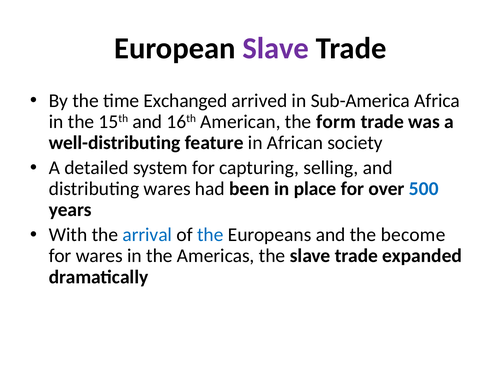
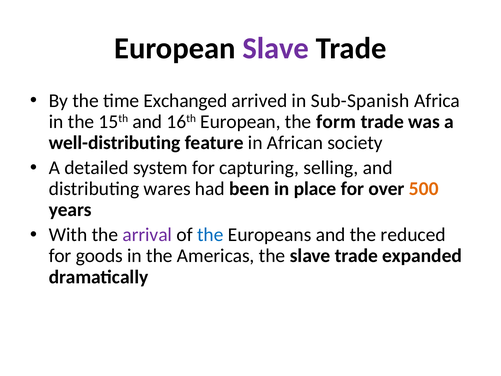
Sub-America: Sub-America -> Sub-Spanish
16th American: American -> European
500 colour: blue -> orange
arrival colour: blue -> purple
become: become -> reduced
for wares: wares -> goods
